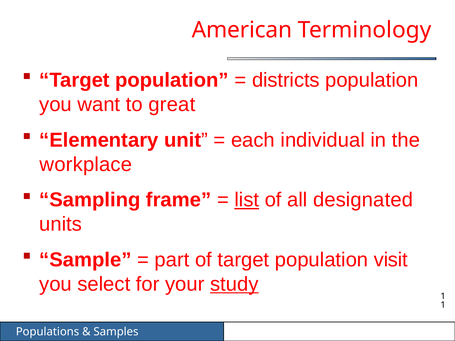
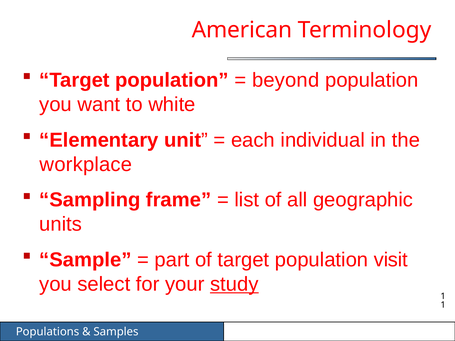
districts: districts -> beyond
great: great -> white
list underline: present -> none
designated: designated -> geographic
